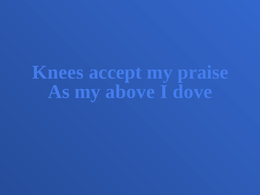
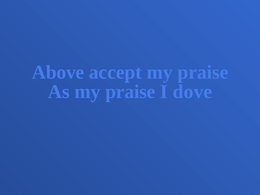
Knees: Knees -> Above
As my above: above -> praise
